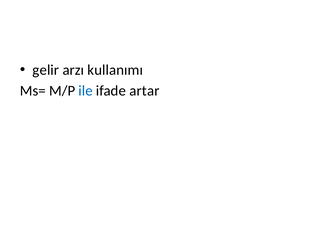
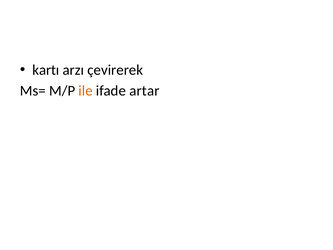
gelir: gelir -> kartı
kullanımı: kullanımı -> çevirerek
ile colour: blue -> orange
